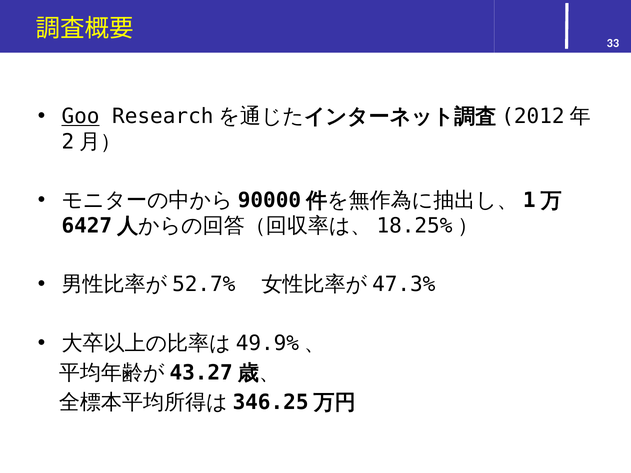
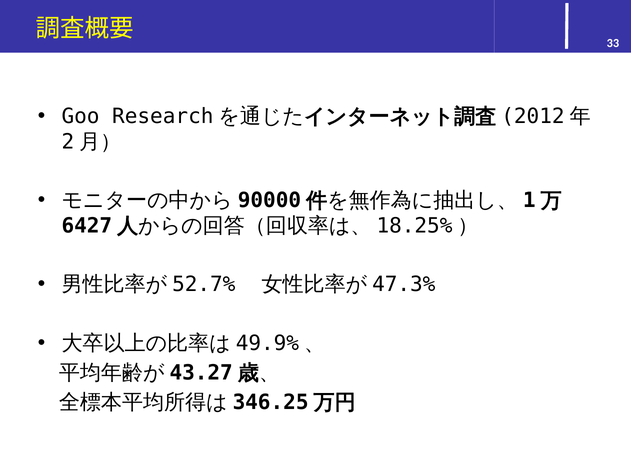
Goo underline: present -> none
